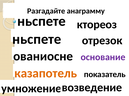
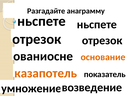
ктореоз at (97, 25): ктореоз -> ньспете
ньспете at (37, 39): ньспете -> отрезок
основание colour: purple -> orange
